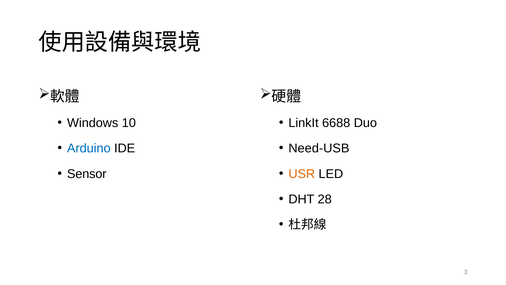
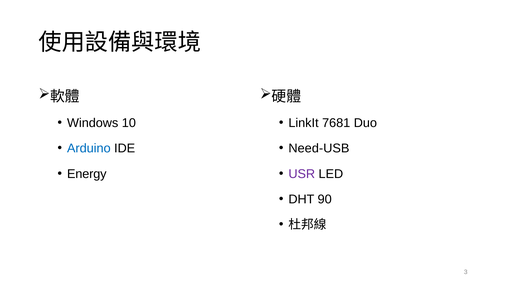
6688: 6688 -> 7681
Sensor: Sensor -> Energy
USR colour: orange -> purple
28: 28 -> 90
